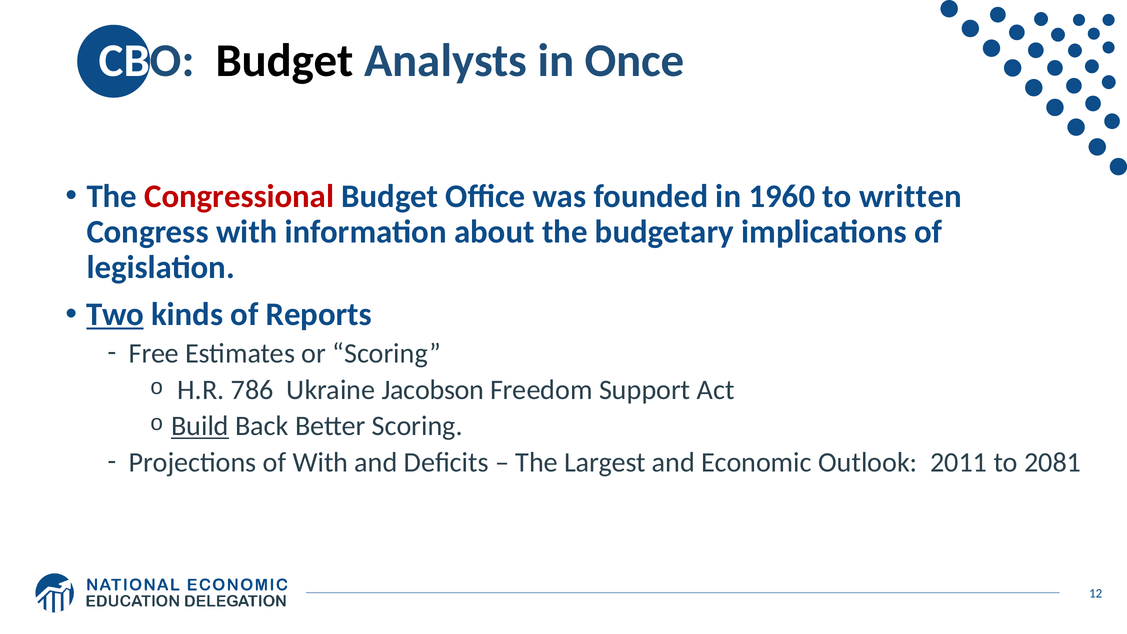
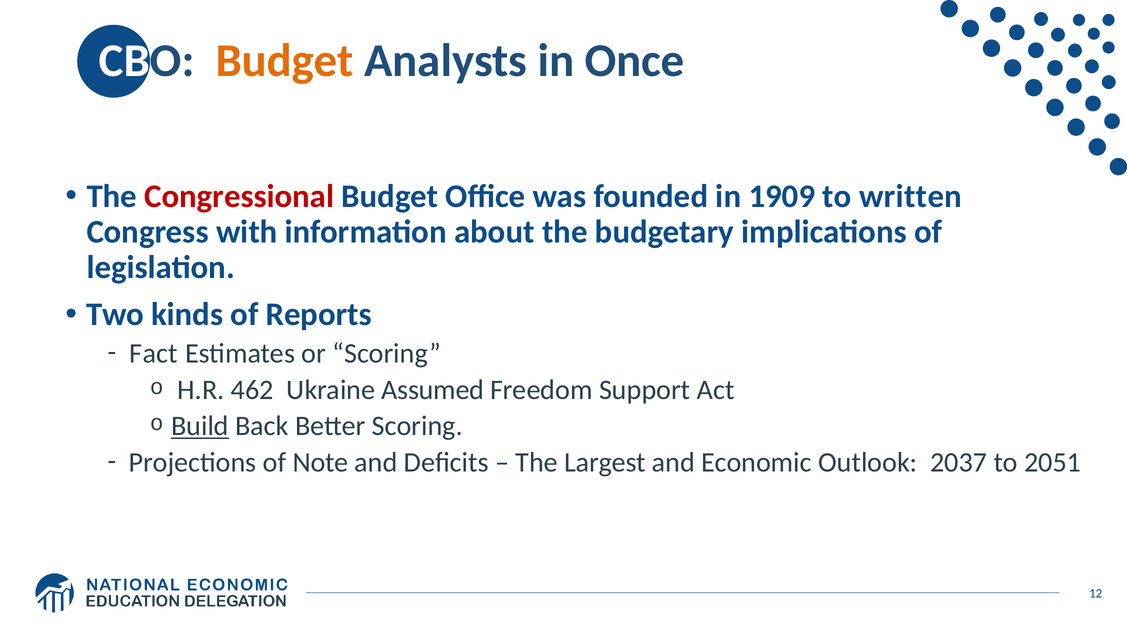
Budget at (285, 61) colour: black -> orange
1960: 1960 -> 1909
Two underline: present -> none
Free: Free -> Fact
786: 786 -> 462
Jacobson: Jacobson -> Assumed
of With: With -> Note
2011: 2011 -> 2037
2081: 2081 -> 2051
